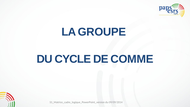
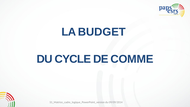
GROUPE: GROUPE -> BUDGET
